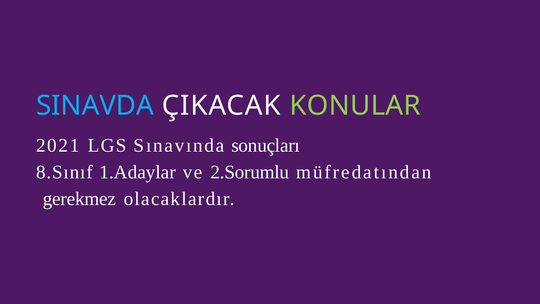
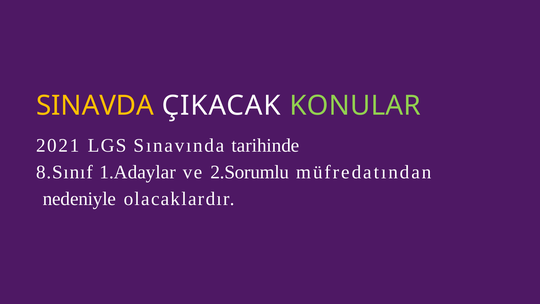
SINAVDA colour: light blue -> yellow
sonuçları: sonuçları -> tarihinde
gerekmez: gerekmez -> nedeniyle
